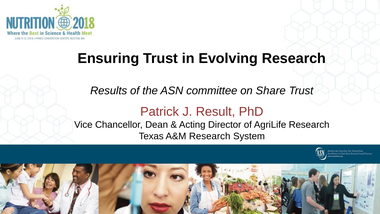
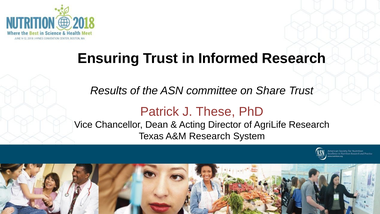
Evolving: Evolving -> Informed
Result: Result -> These
